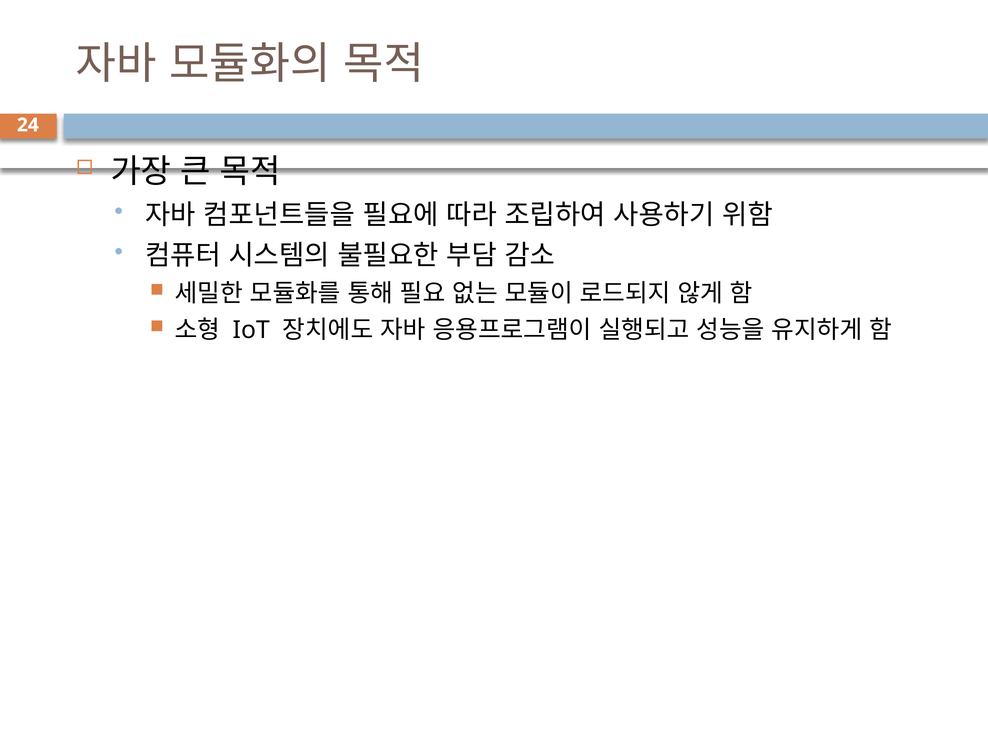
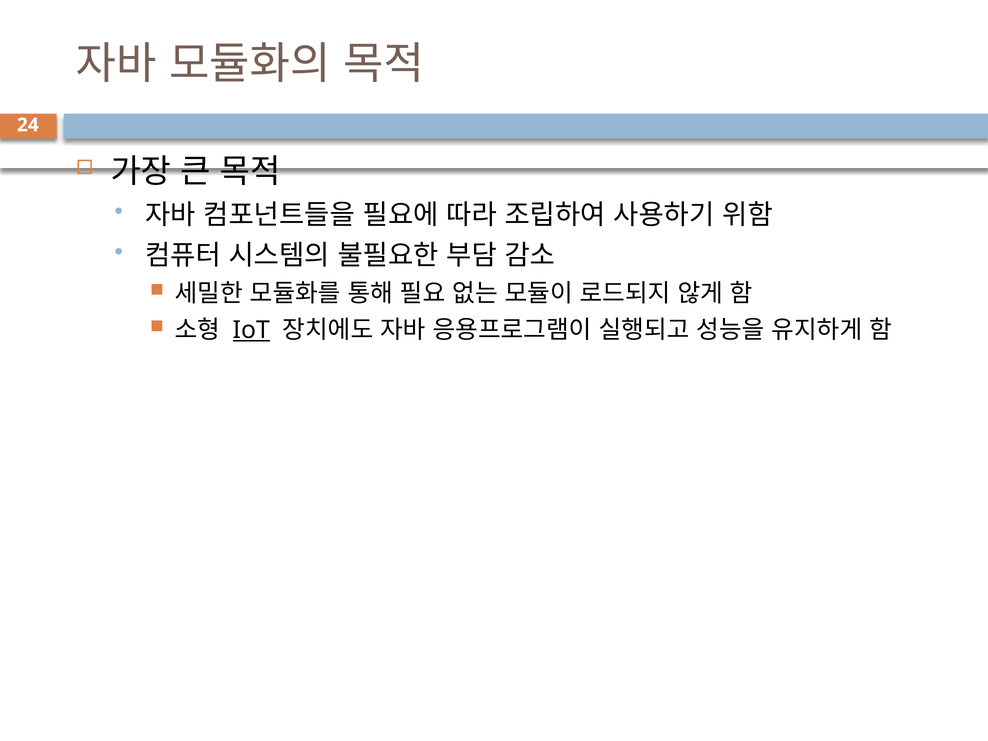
IoT underline: none -> present
